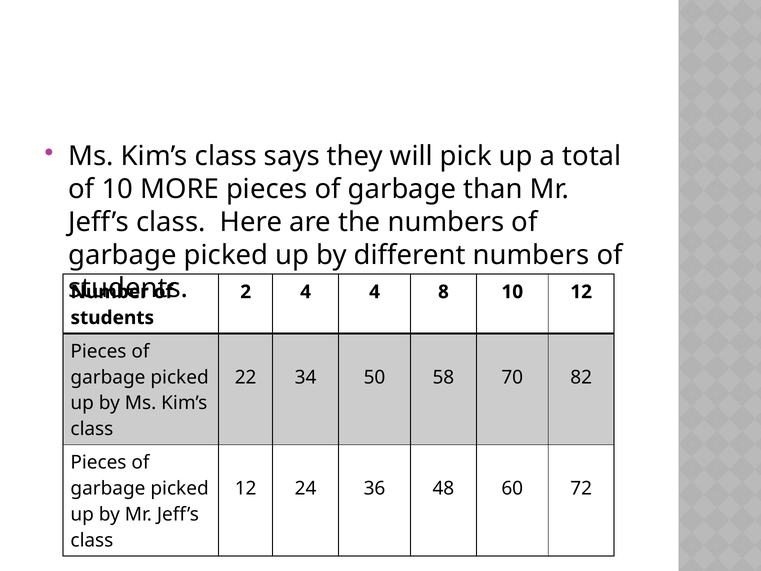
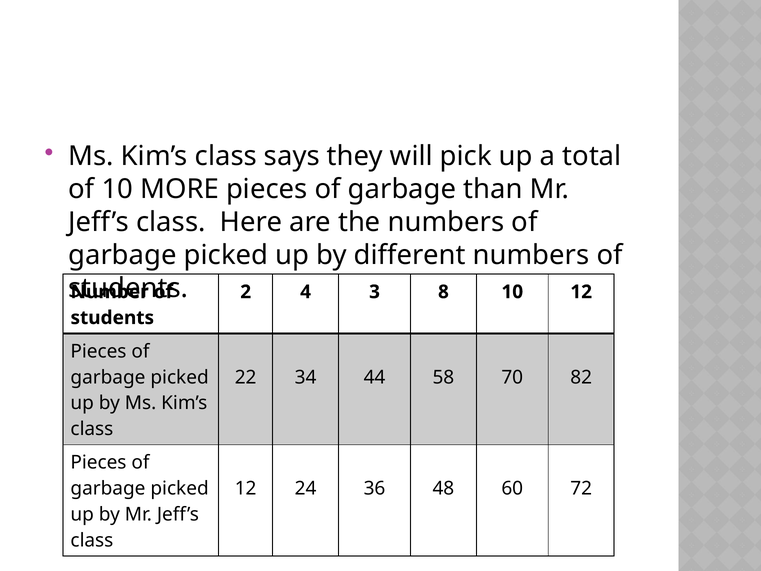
4 4: 4 -> 3
50: 50 -> 44
